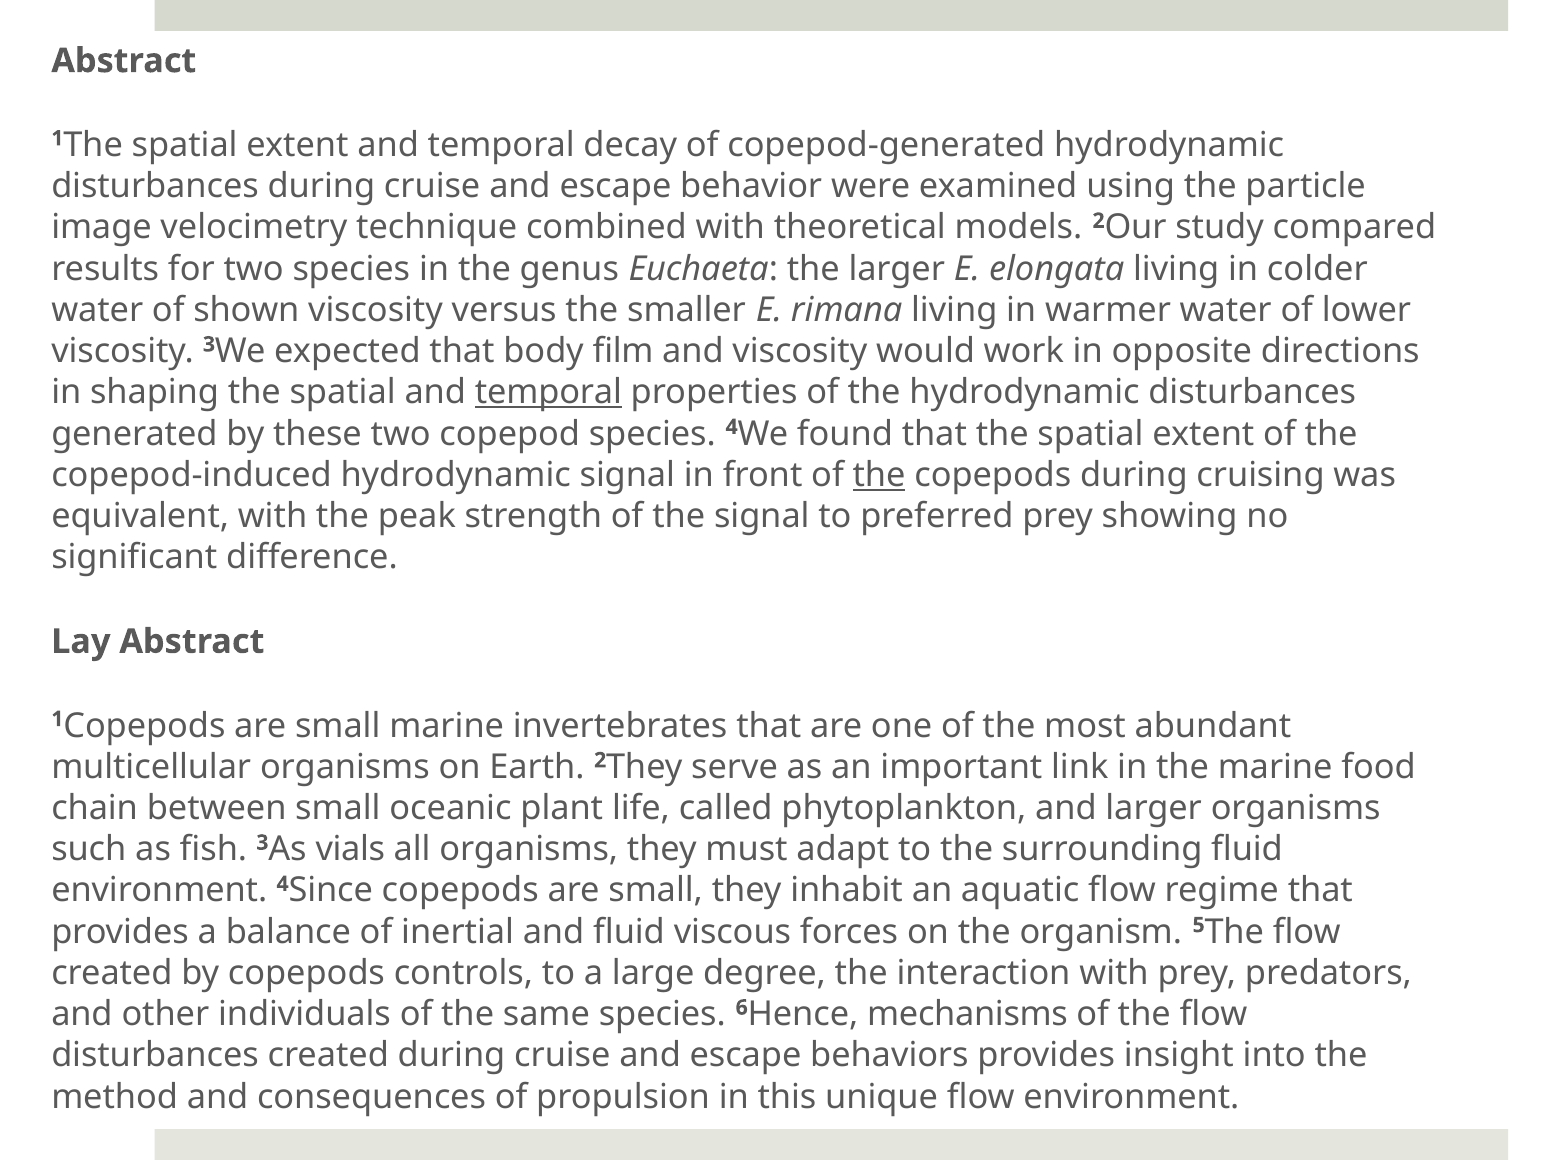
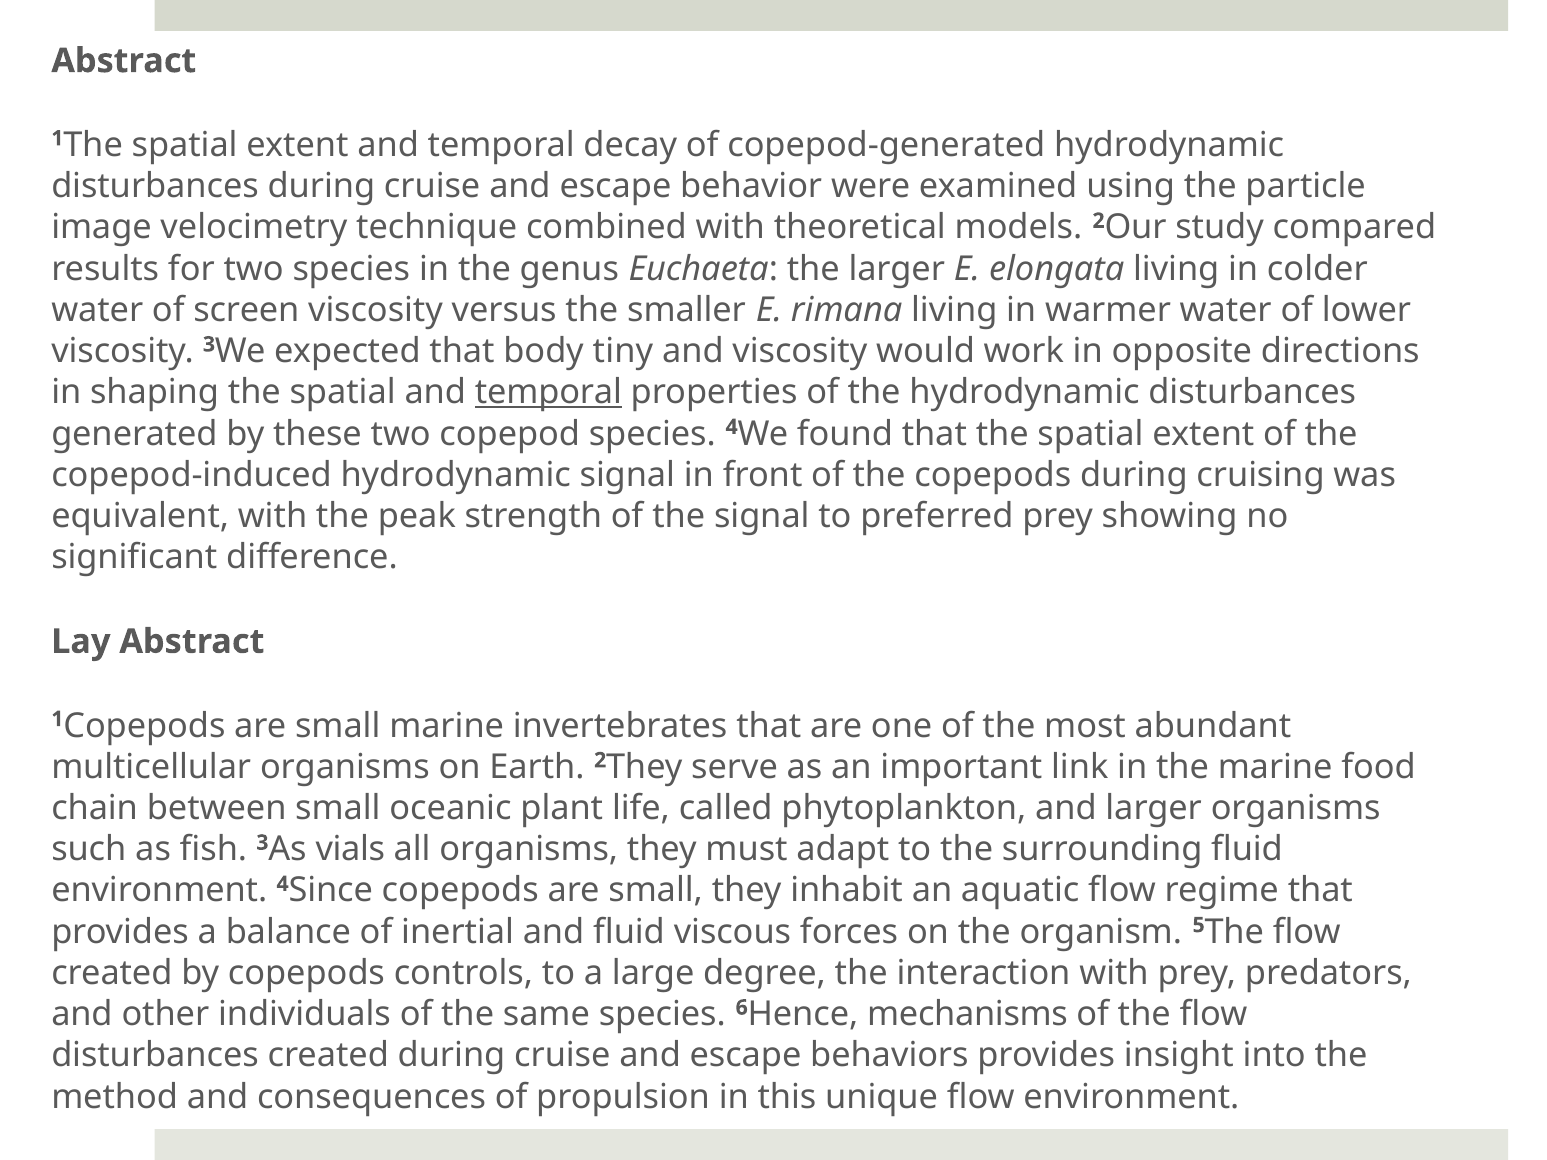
shown: shown -> screen
film: film -> tiny
the at (879, 475) underline: present -> none
